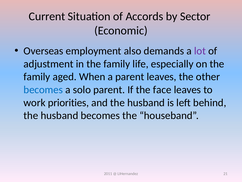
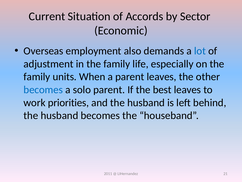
lot colour: purple -> blue
aged: aged -> units
face: face -> best
